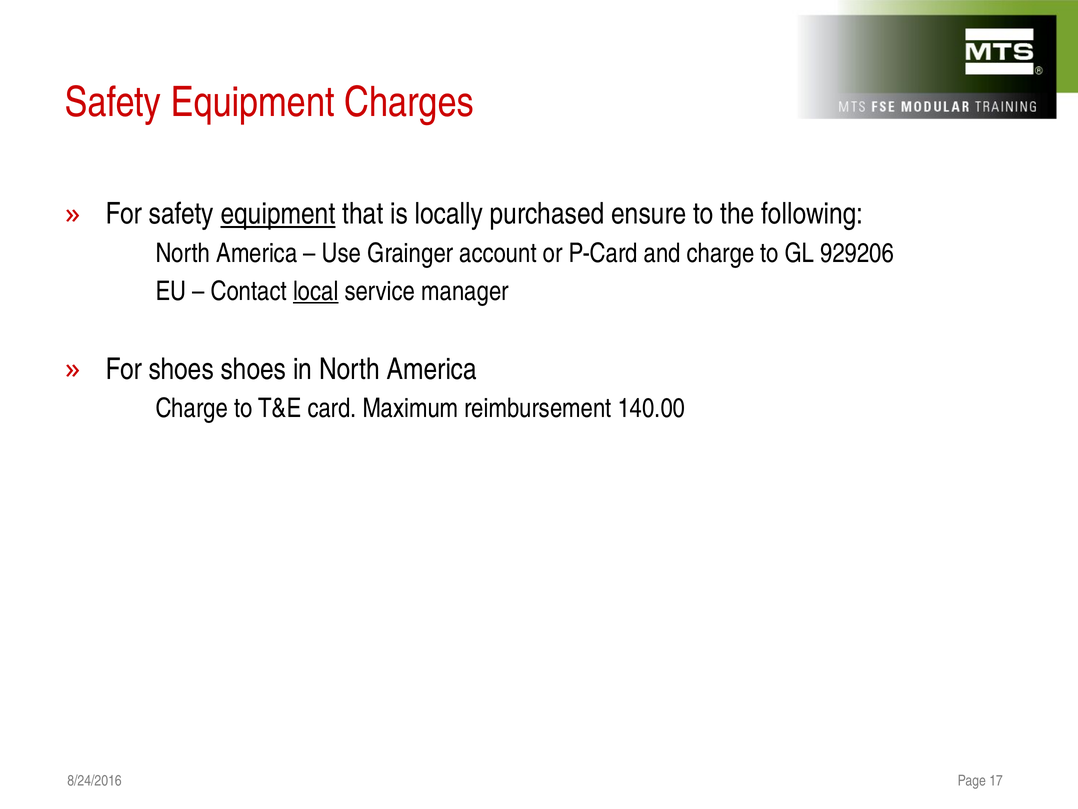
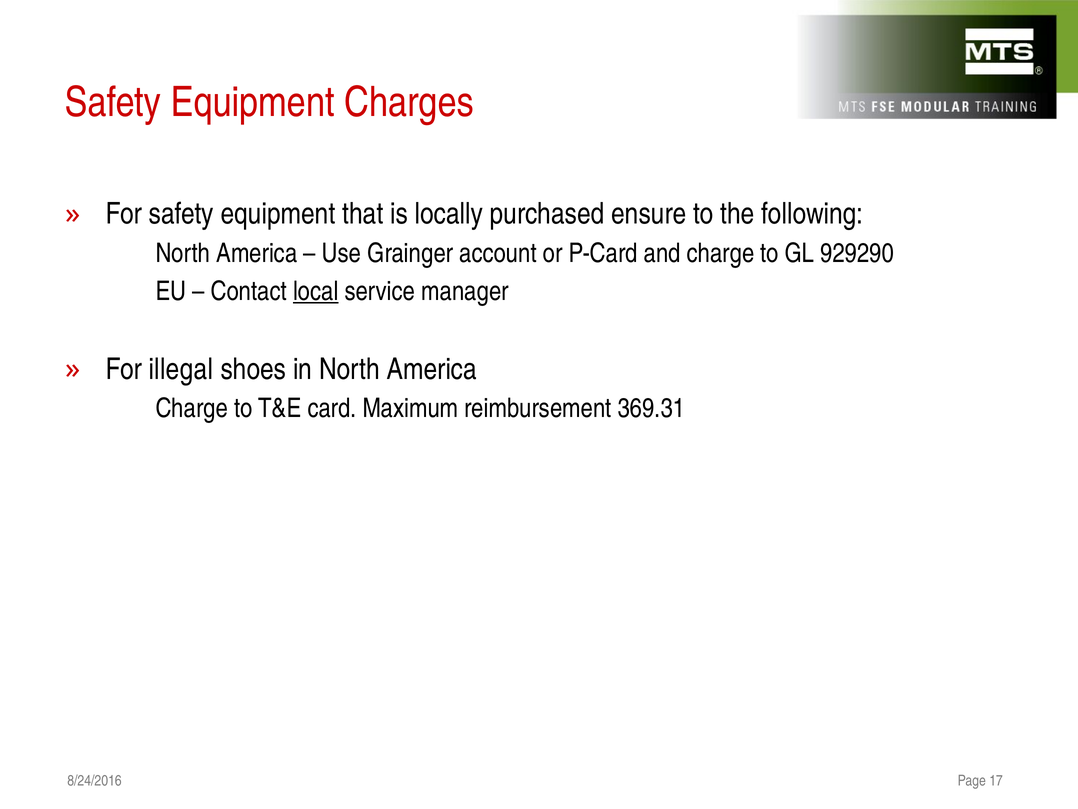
equipment at (278, 214) underline: present -> none
929206: 929206 -> 929290
For shoes: shoes -> illegal
140.00: 140.00 -> 369.31
